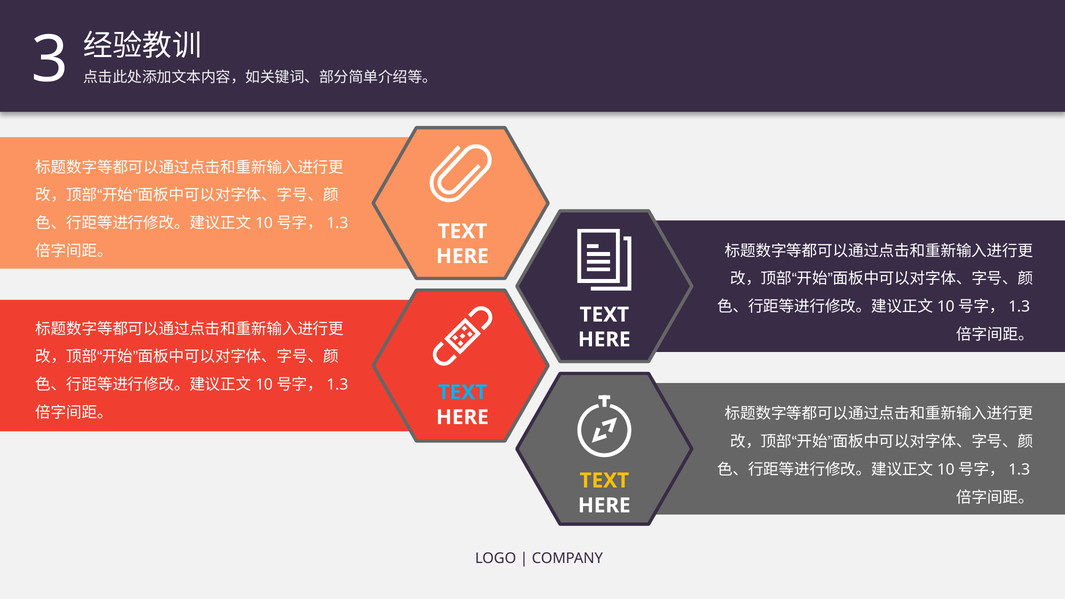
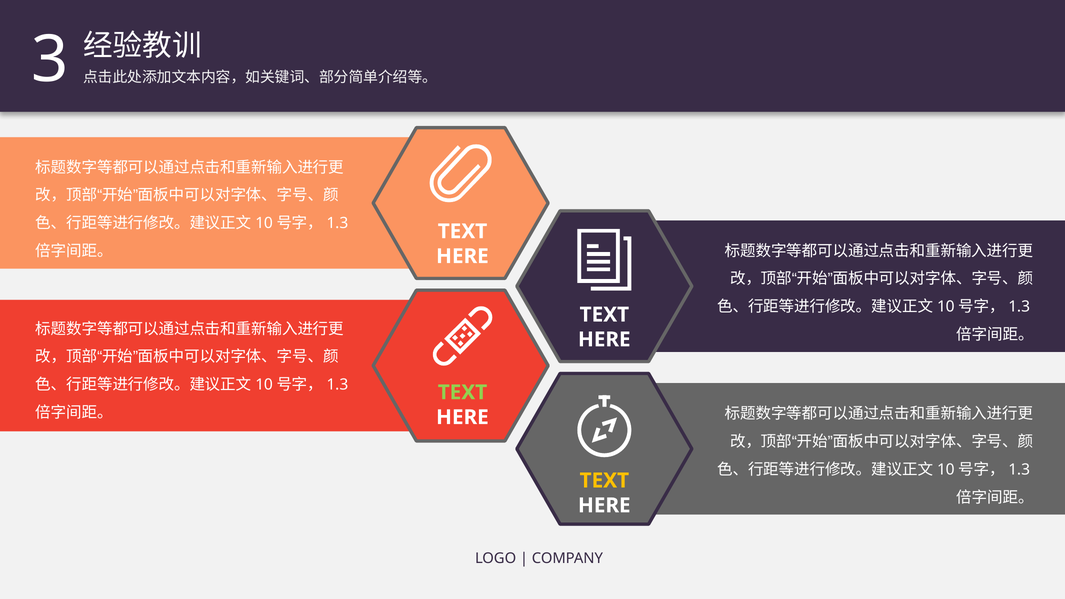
TEXT at (462, 392) colour: light blue -> light green
